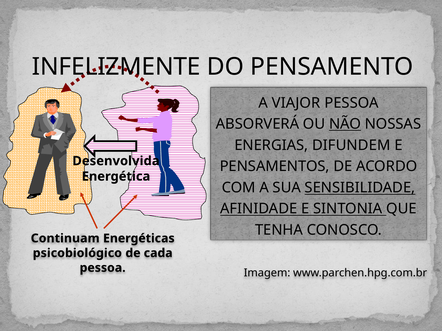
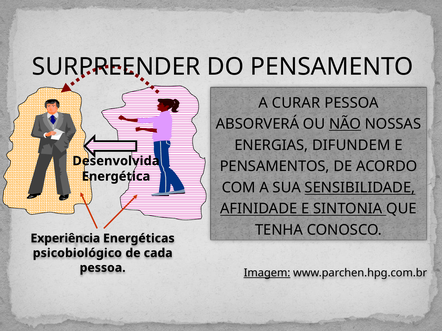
INFELIZMENTE: INFELIZMENTE -> SURPREENDER
VIAJOR: VIAJOR -> CURAR
Continuam: Continuam -> Experiência
Imagem underline: none -> present
